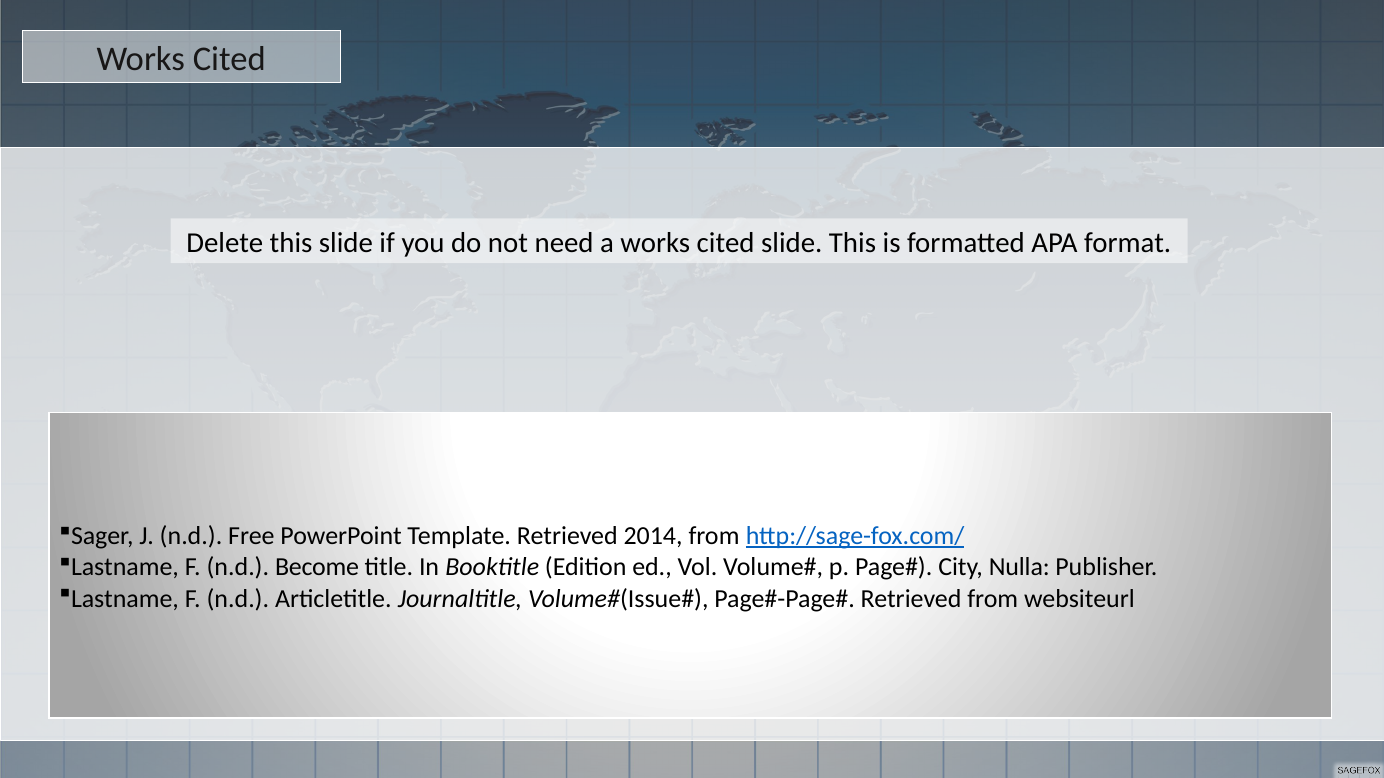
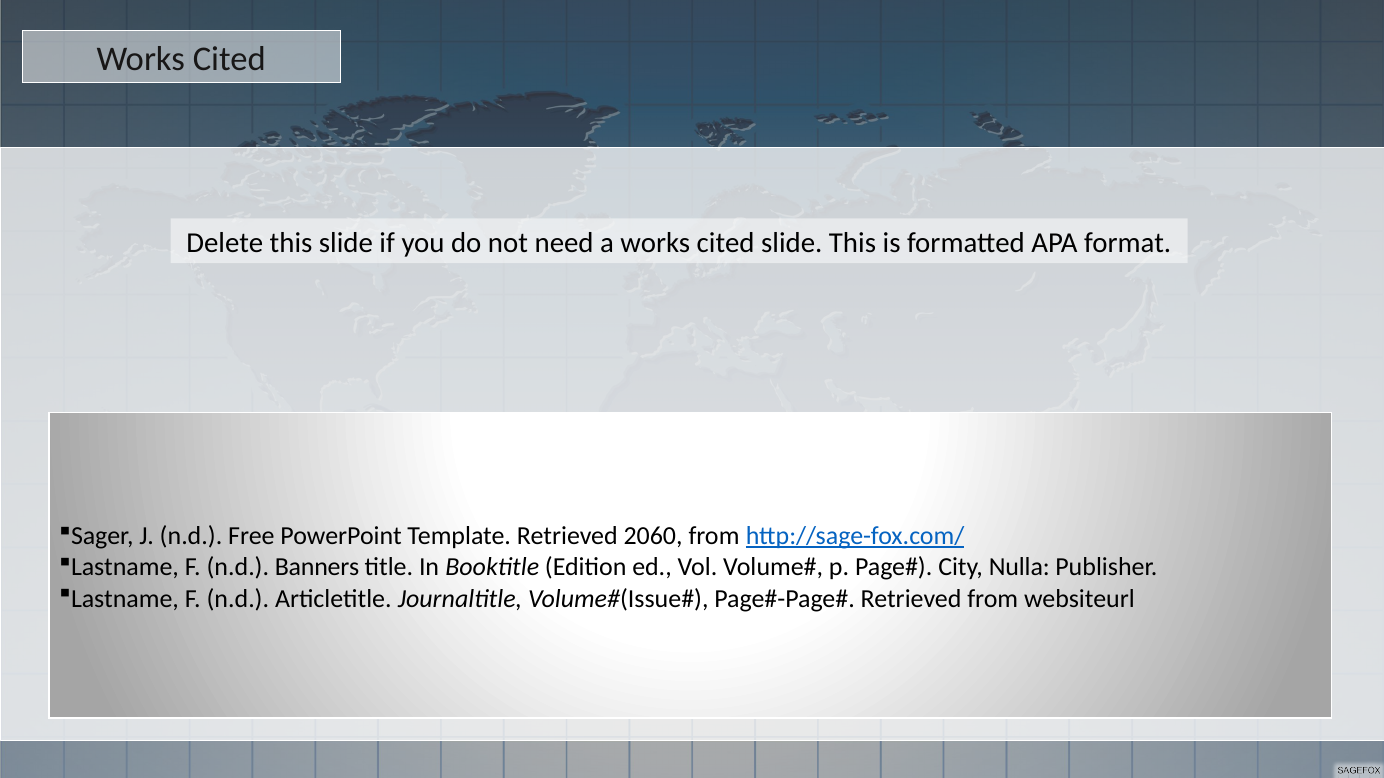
2014: 2014 -> 2060
Become: Become -> Banners
